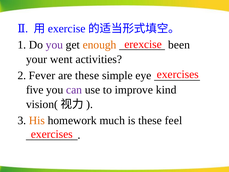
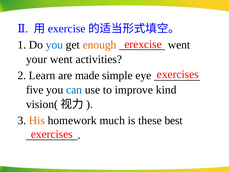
you at (54, 45) colour: purple -> blue
been at (179, 45): been -> went
Fever: Fever -> Learn
are these: these -> made
can colour: purple -> blue
feel: feel -> best
